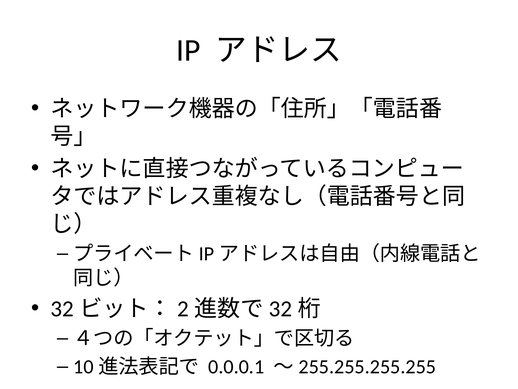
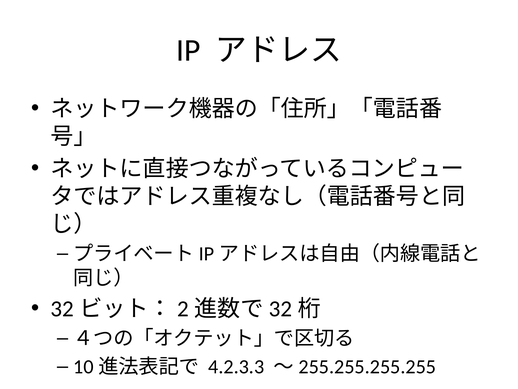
0.0.0.1: 0.0.0.1 -> 4.2.3.3
